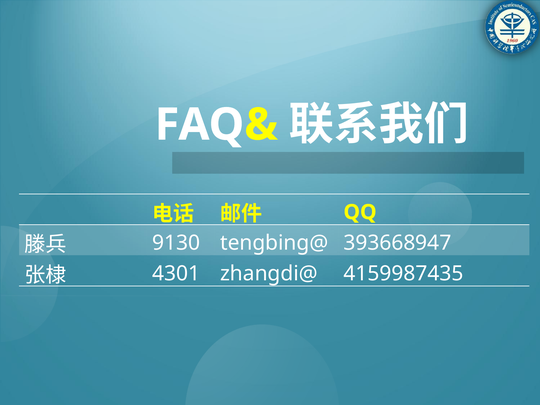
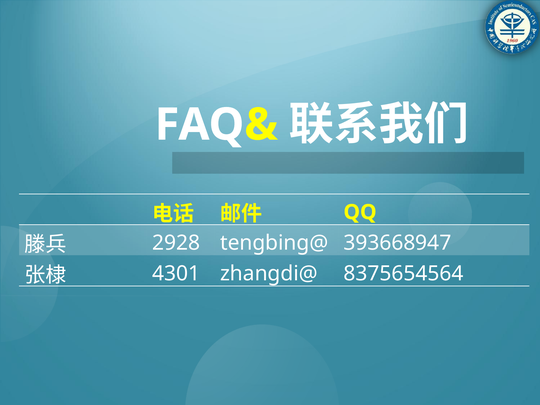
9130: 9130 -> 2928
4159987435: 4159987435 -> 8375654564
